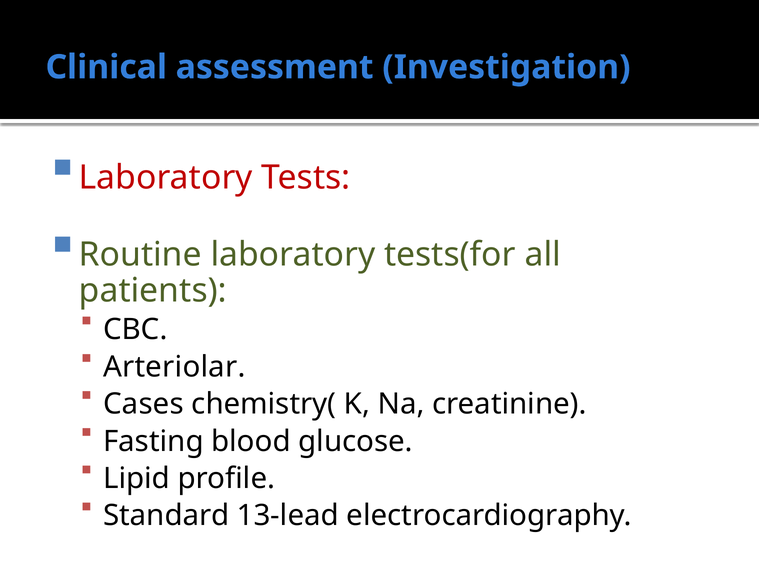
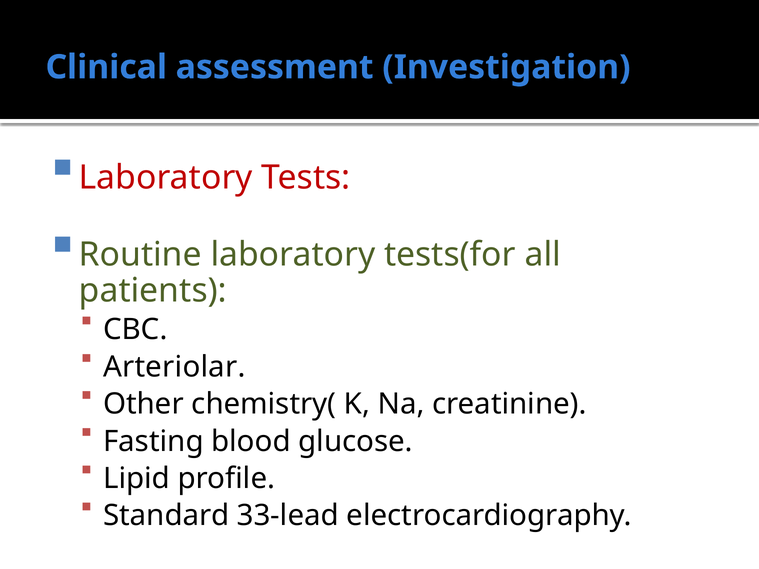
Cases: Cases -> Other
13-lead: 13-lead -> 33-lead
